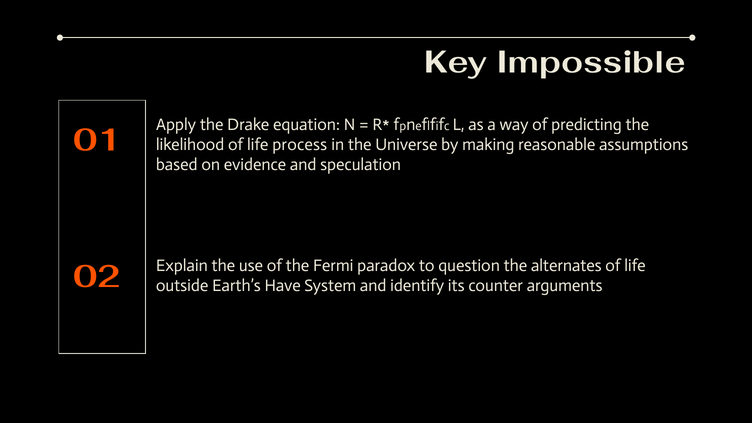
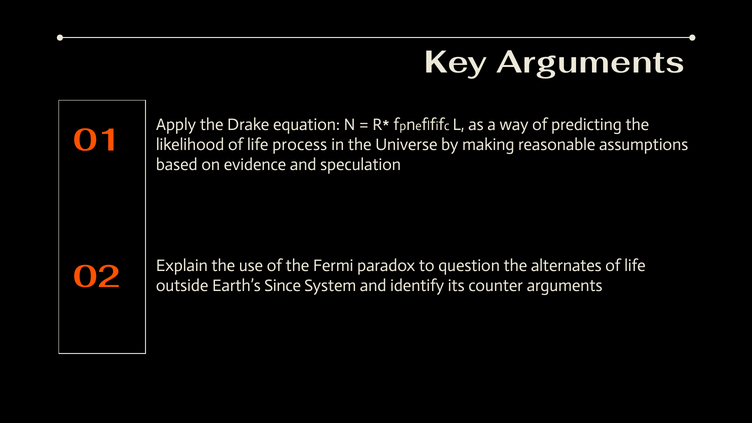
Key Impossible: Impossible -> Arguments
Have: Have -> Since
